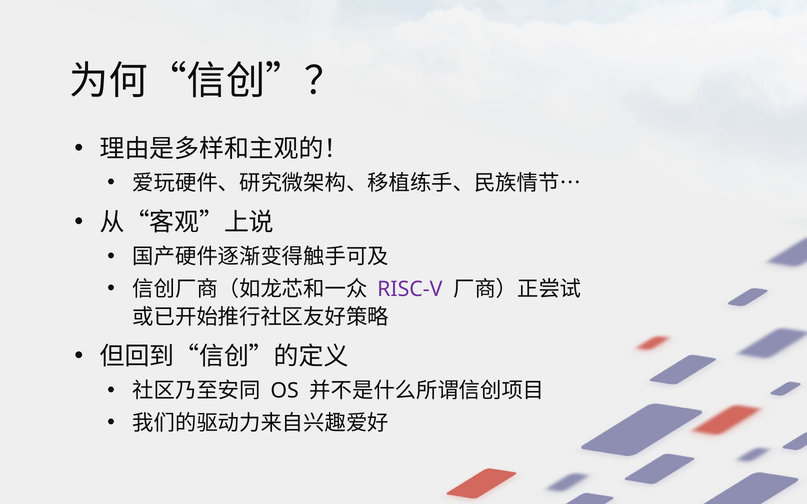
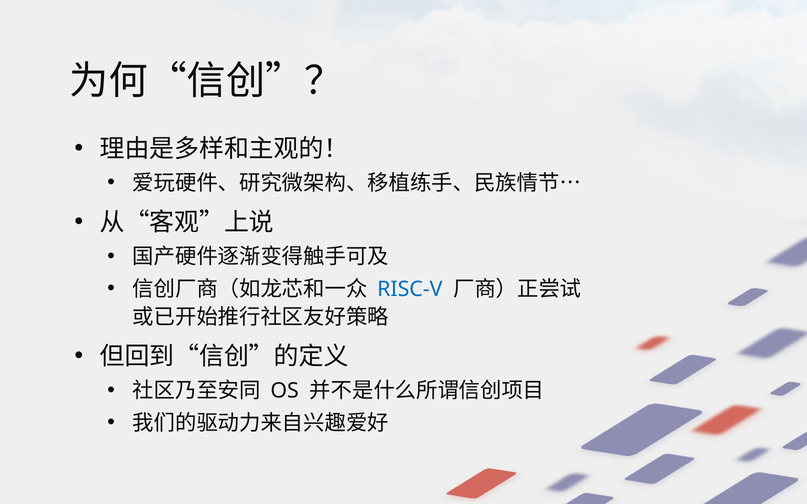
RISC-V colour: purple -> blue
